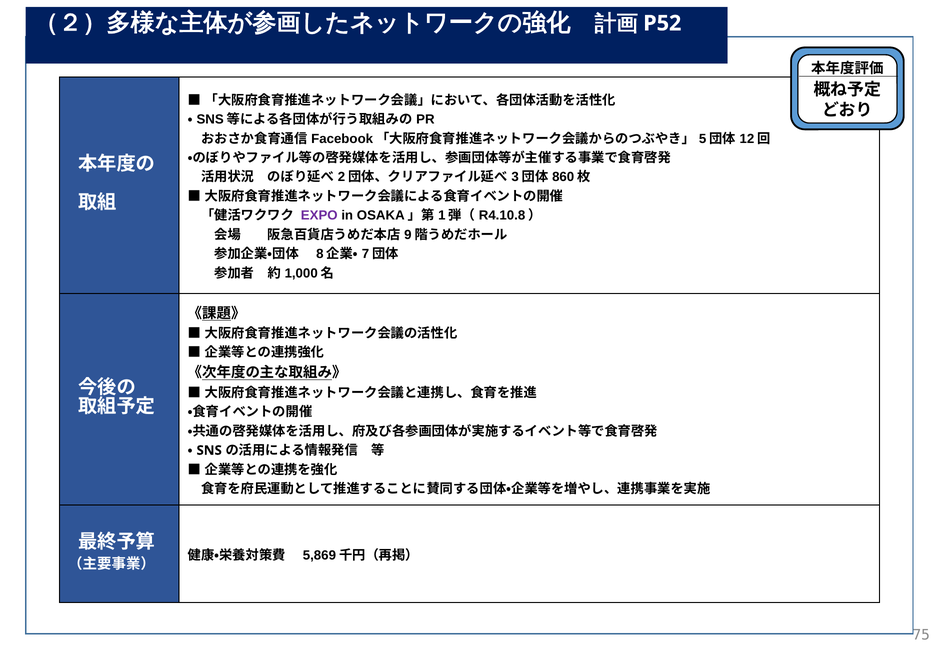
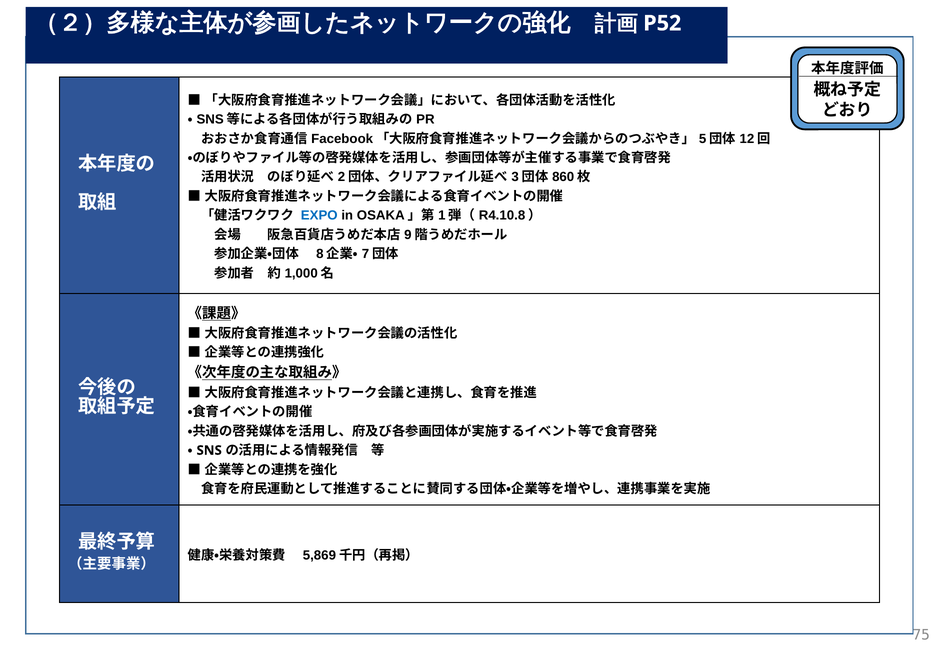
EXPO colour: purple -> blue
